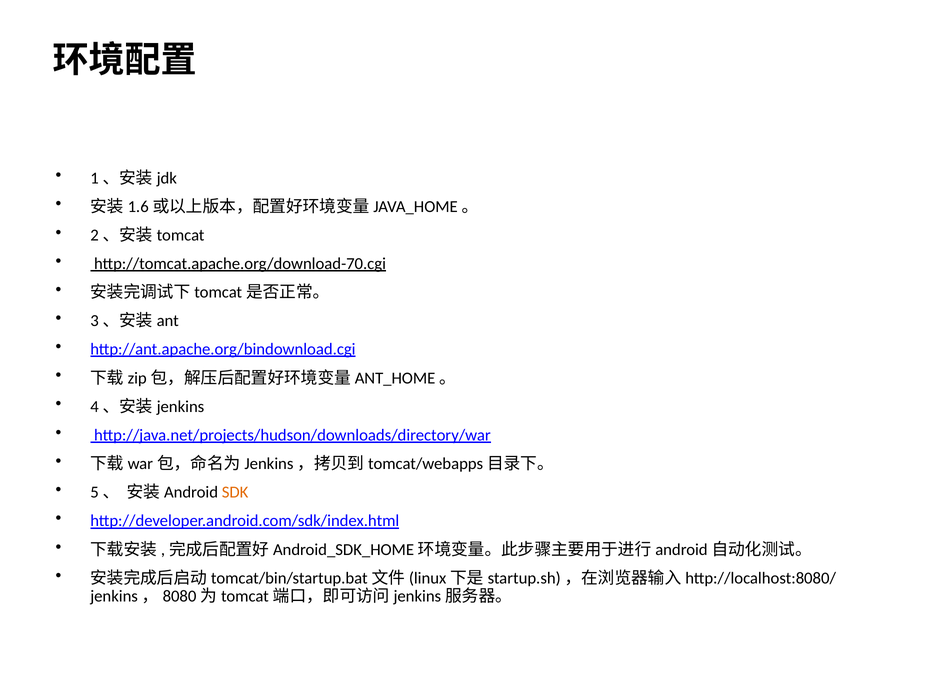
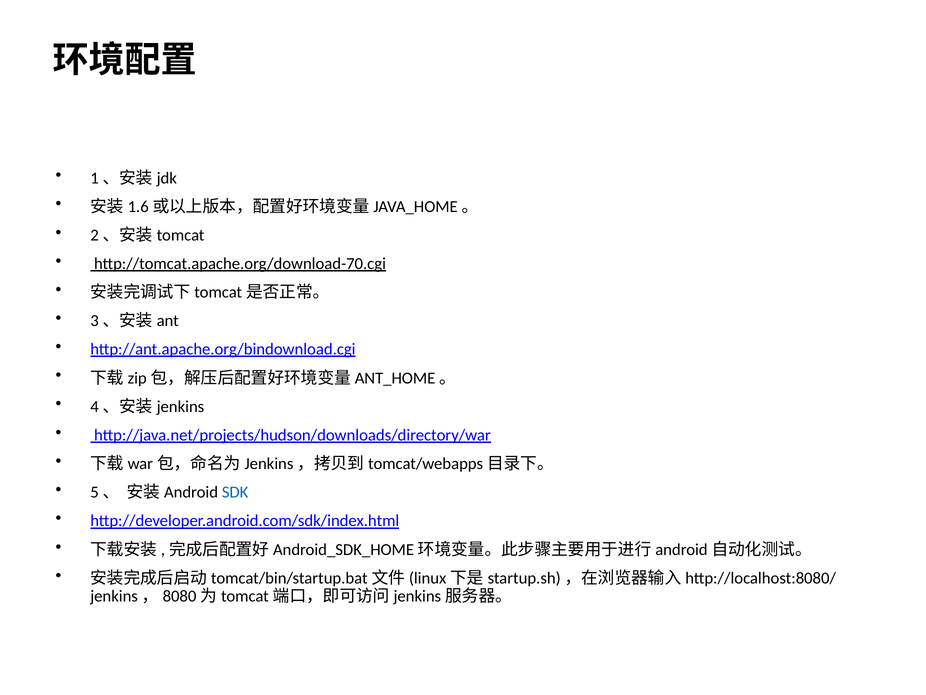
SDK colour: orange -> blue
